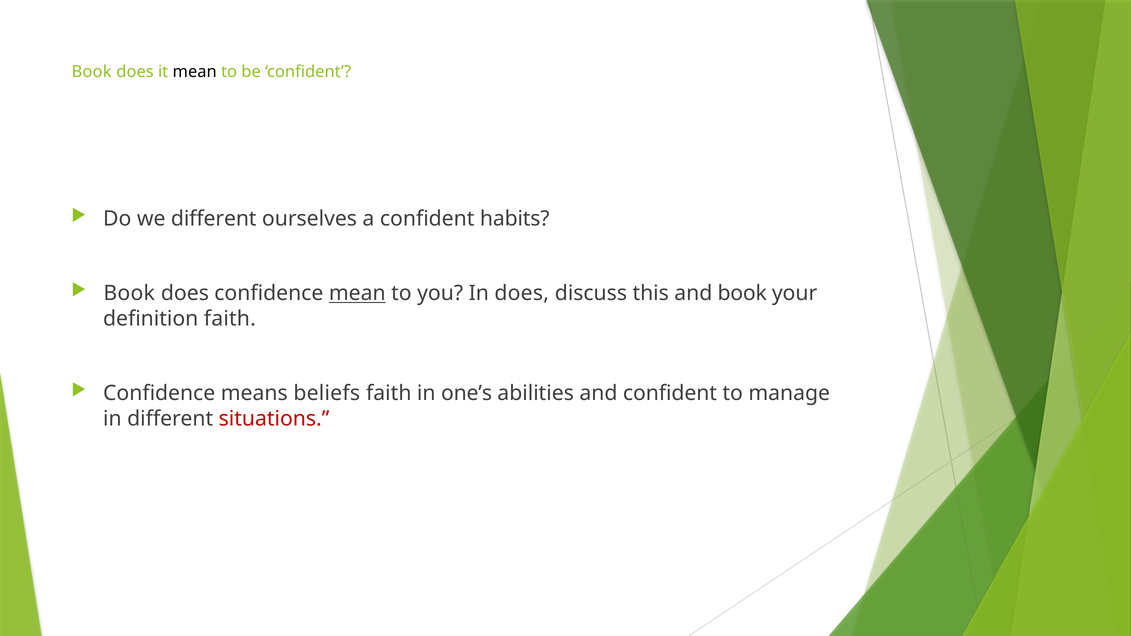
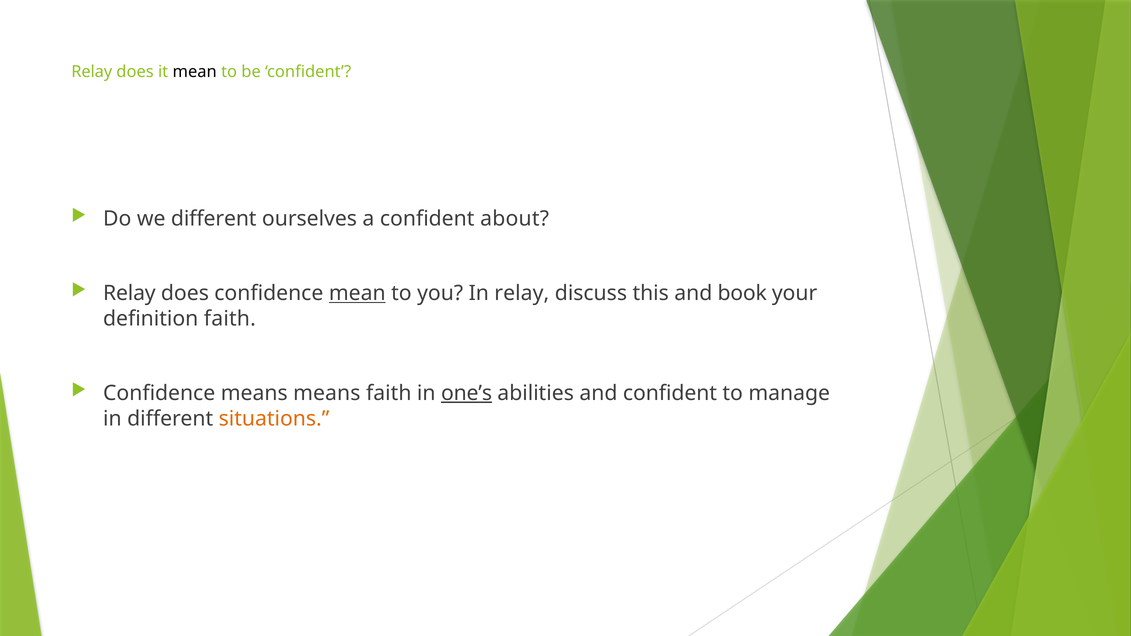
Book at (92, 72): Book -> Relay
habits: habits -> about
Book at (129, 293): Book -> Relay
In does: does -> relay
means beliefs: beliefs -> means
one’s underline: none -> present
situations colour: red -> orange
